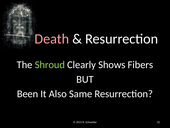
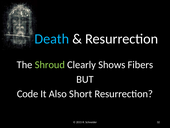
Death colour: pink -> light blue
Been: Been -> Code
Same: Same -> Short
